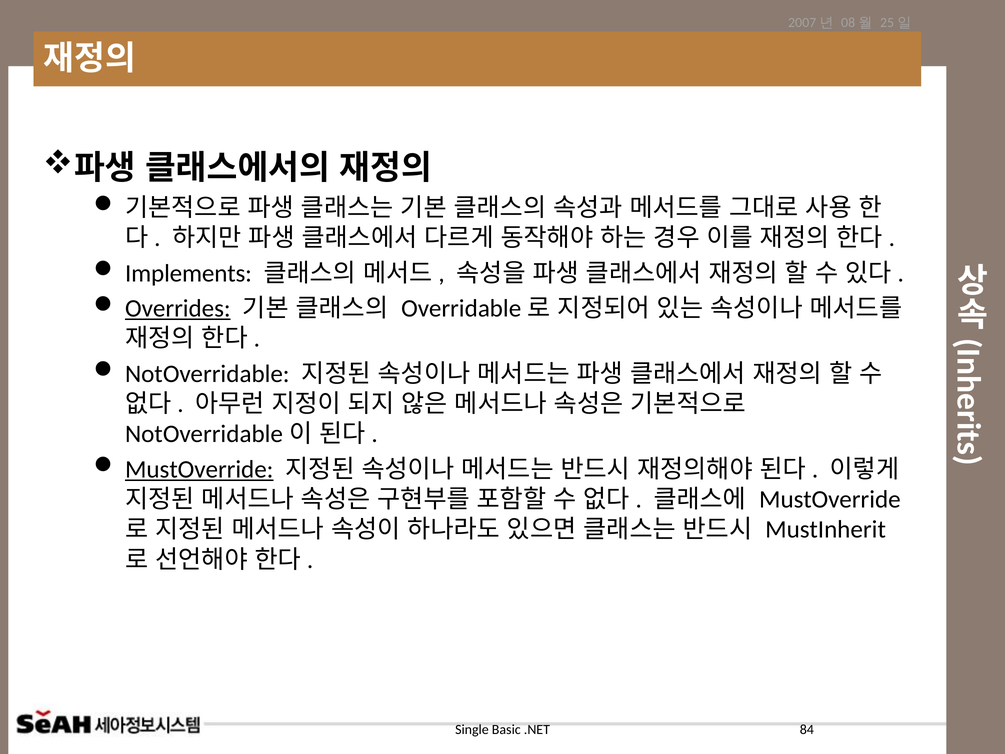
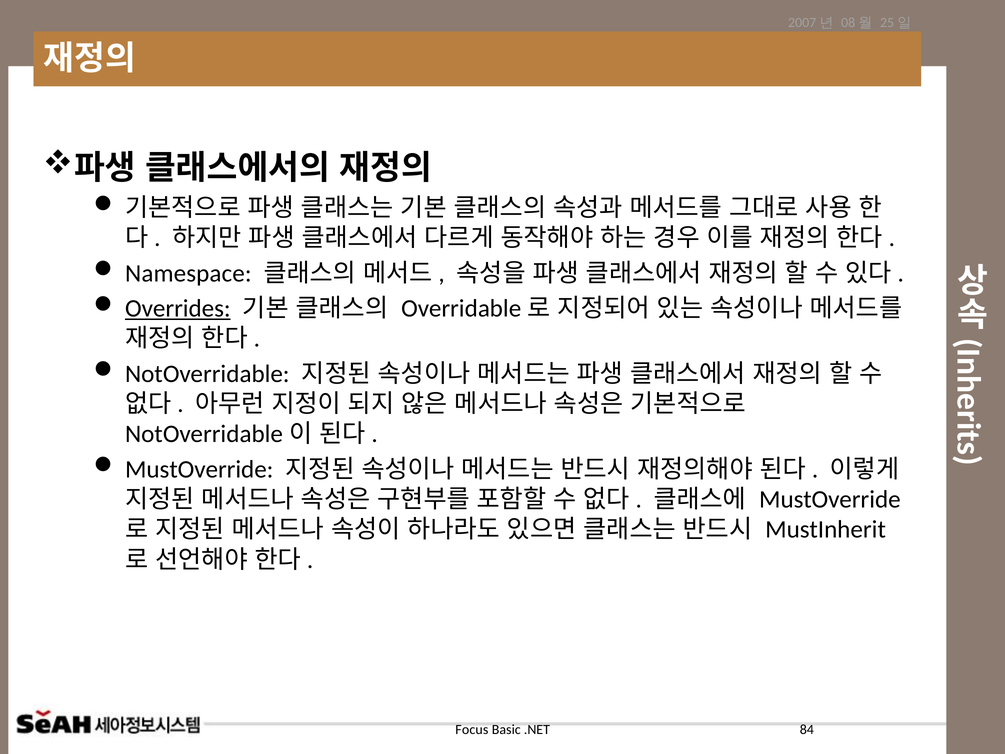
Implements: Implements -> Namespace
MustOverride at (199, 469) underline: present -> none
Single: Single -> Focus
